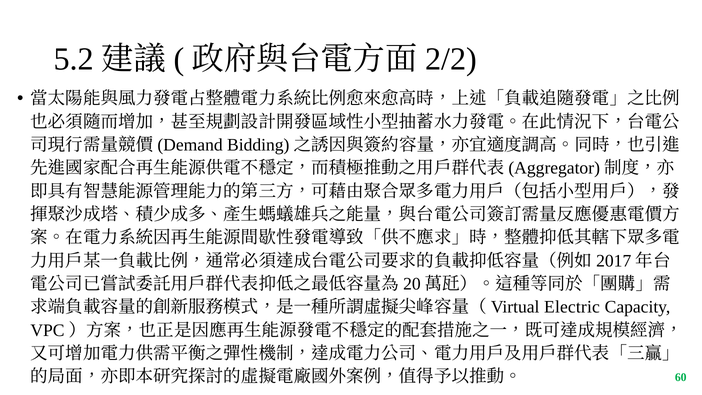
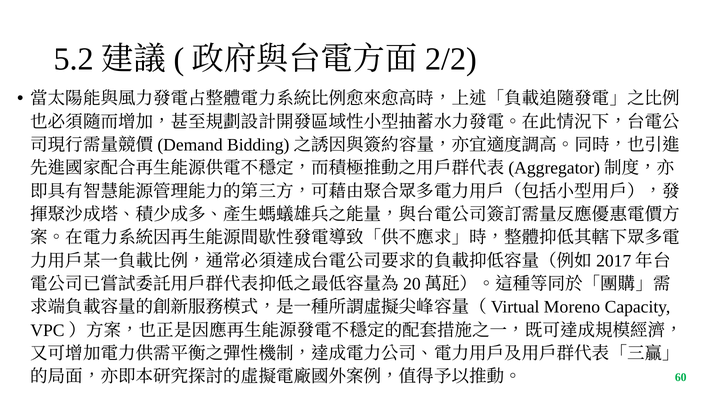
Electric: Electric -> Moreno
